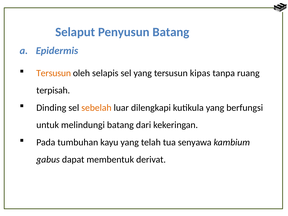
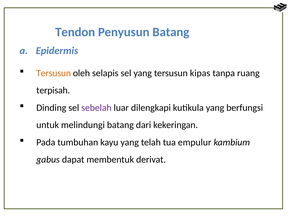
Selaput: Selaput -> Tendon
sebelah colour: orange -> purple
senyawa: senyawa -> empulur
